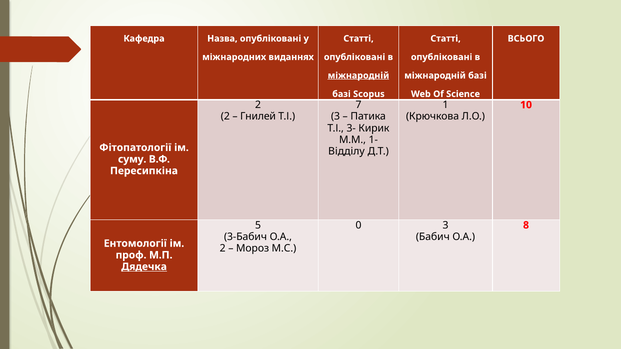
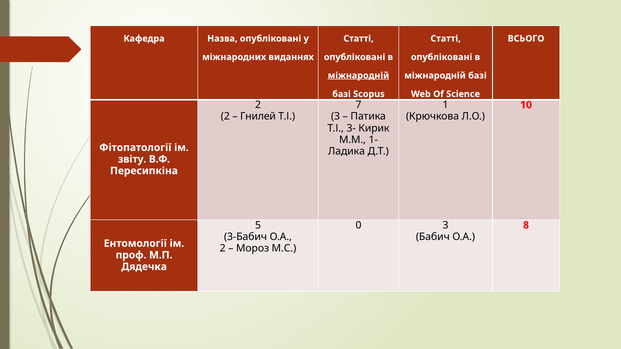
Відділу: Відділу -> Ладика
суму: суму -> звіту
Дядечка underline: present -> none
